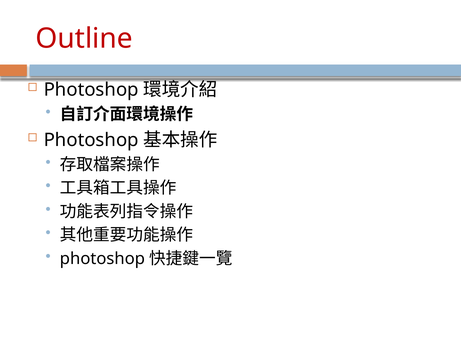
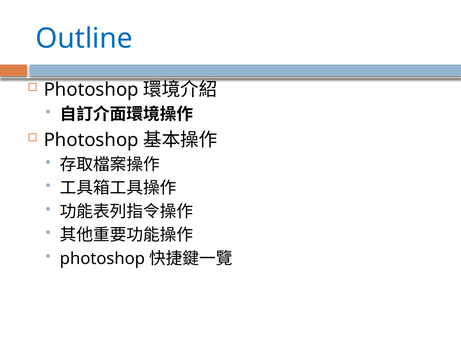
Outline colour: red -> blue
